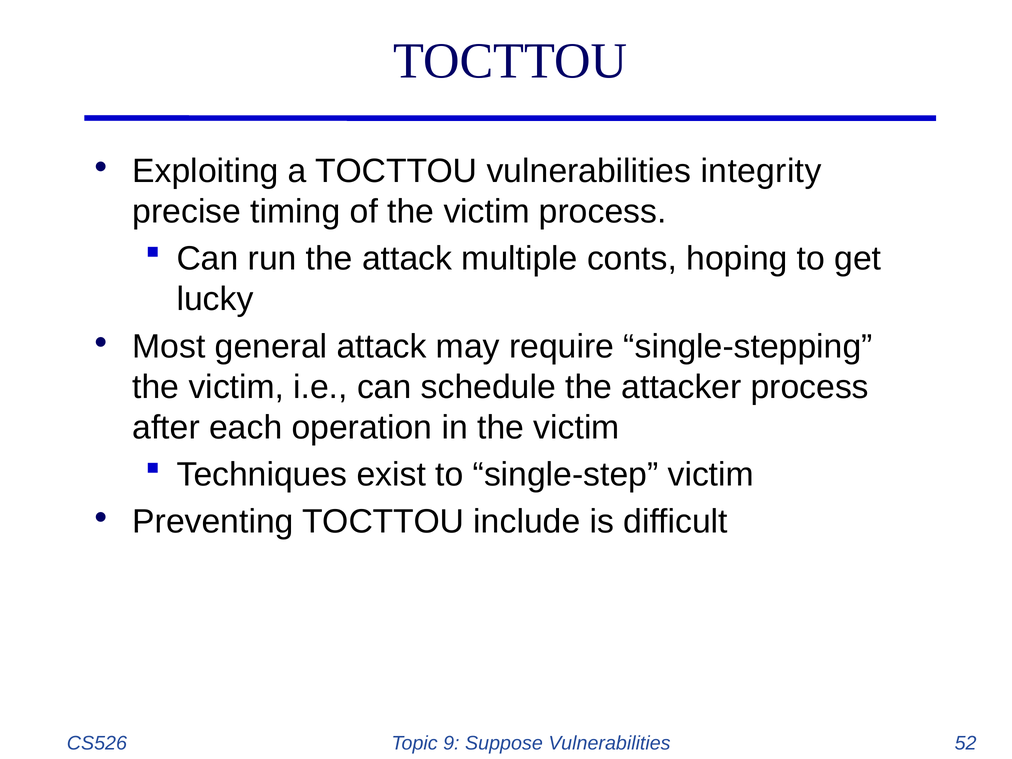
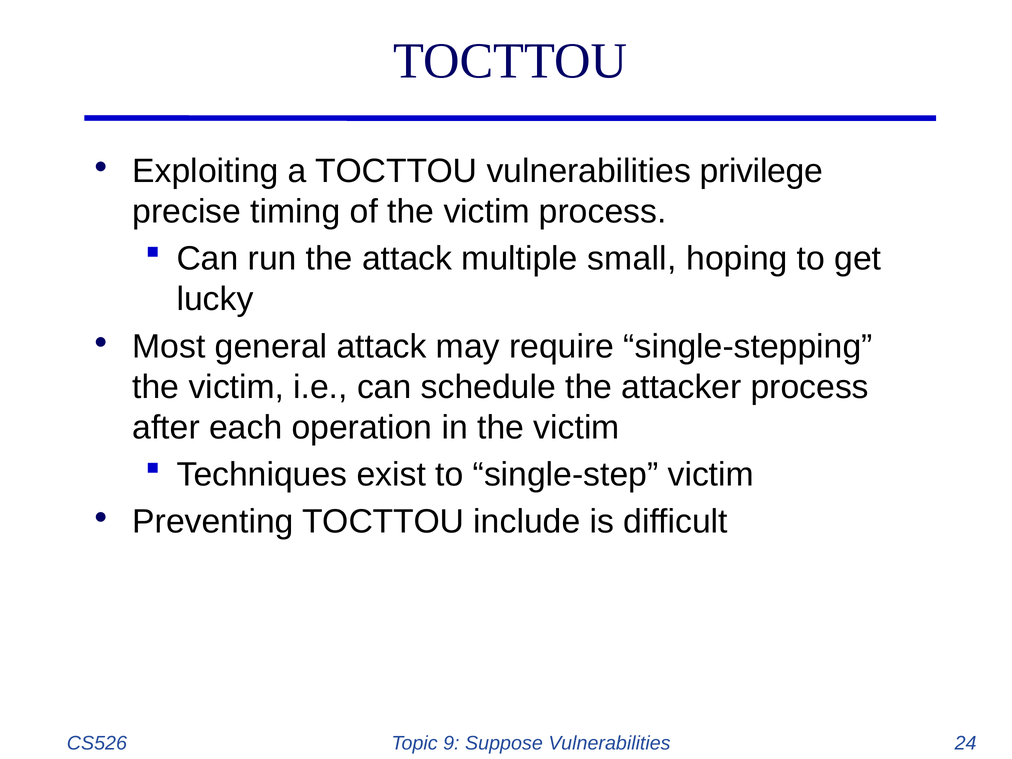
integrity: integrity -> privilege
conts: conts -> small
52: 52 -> 24
